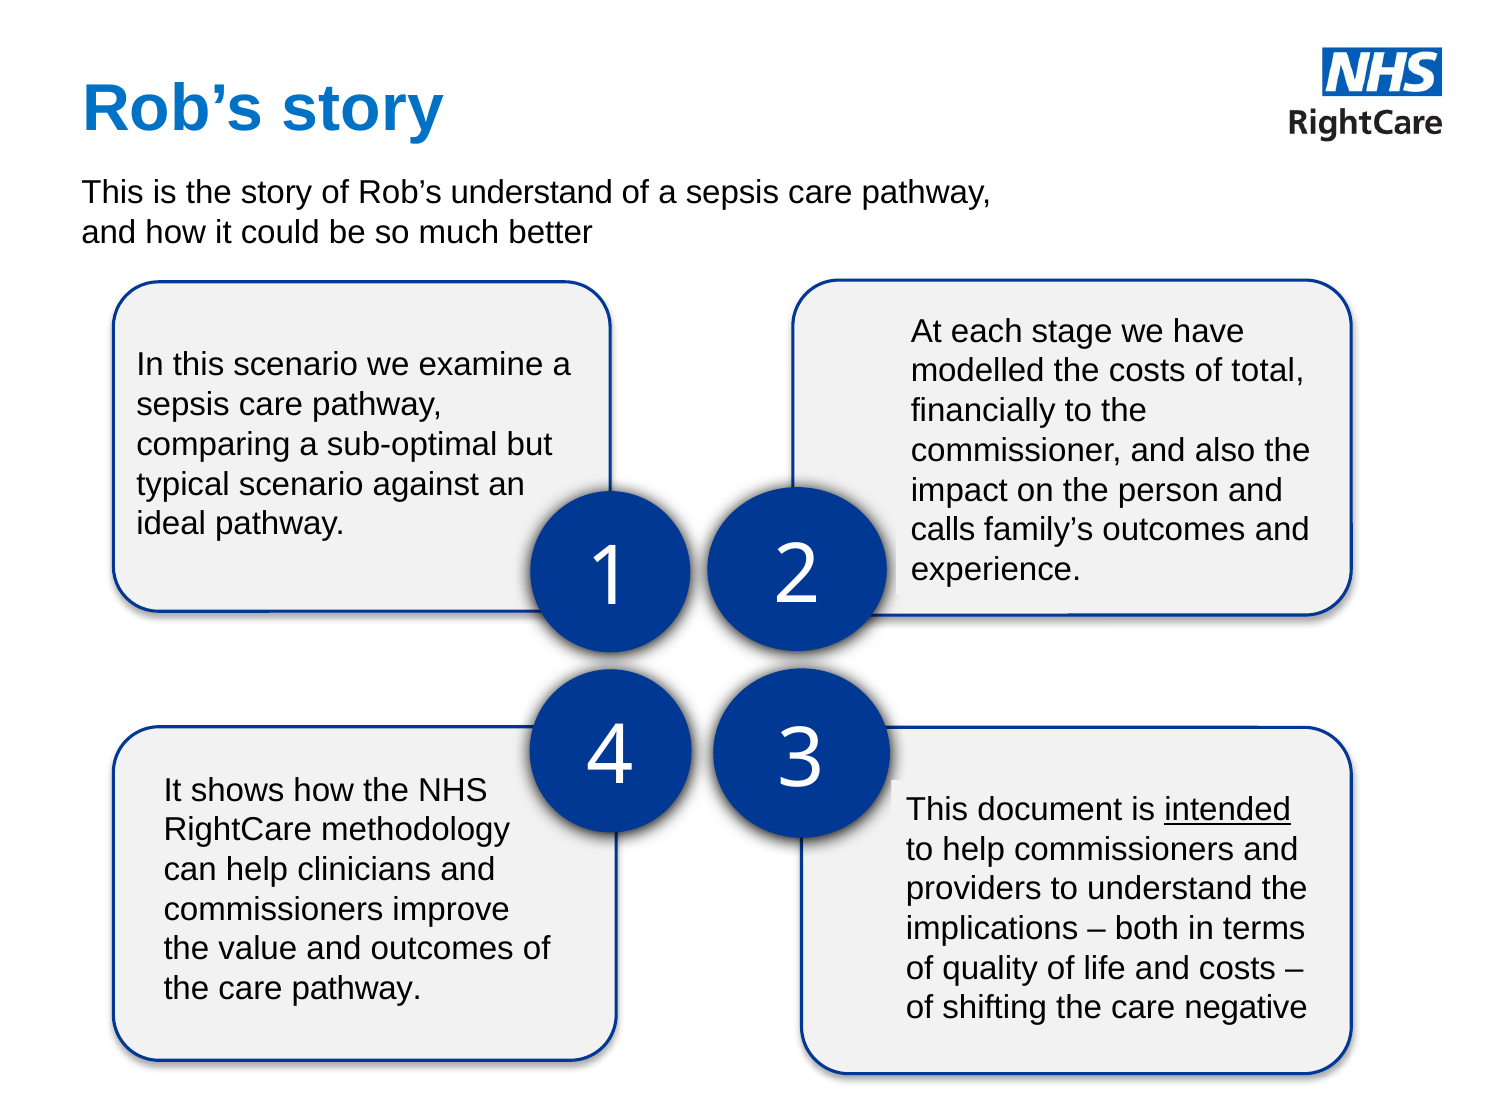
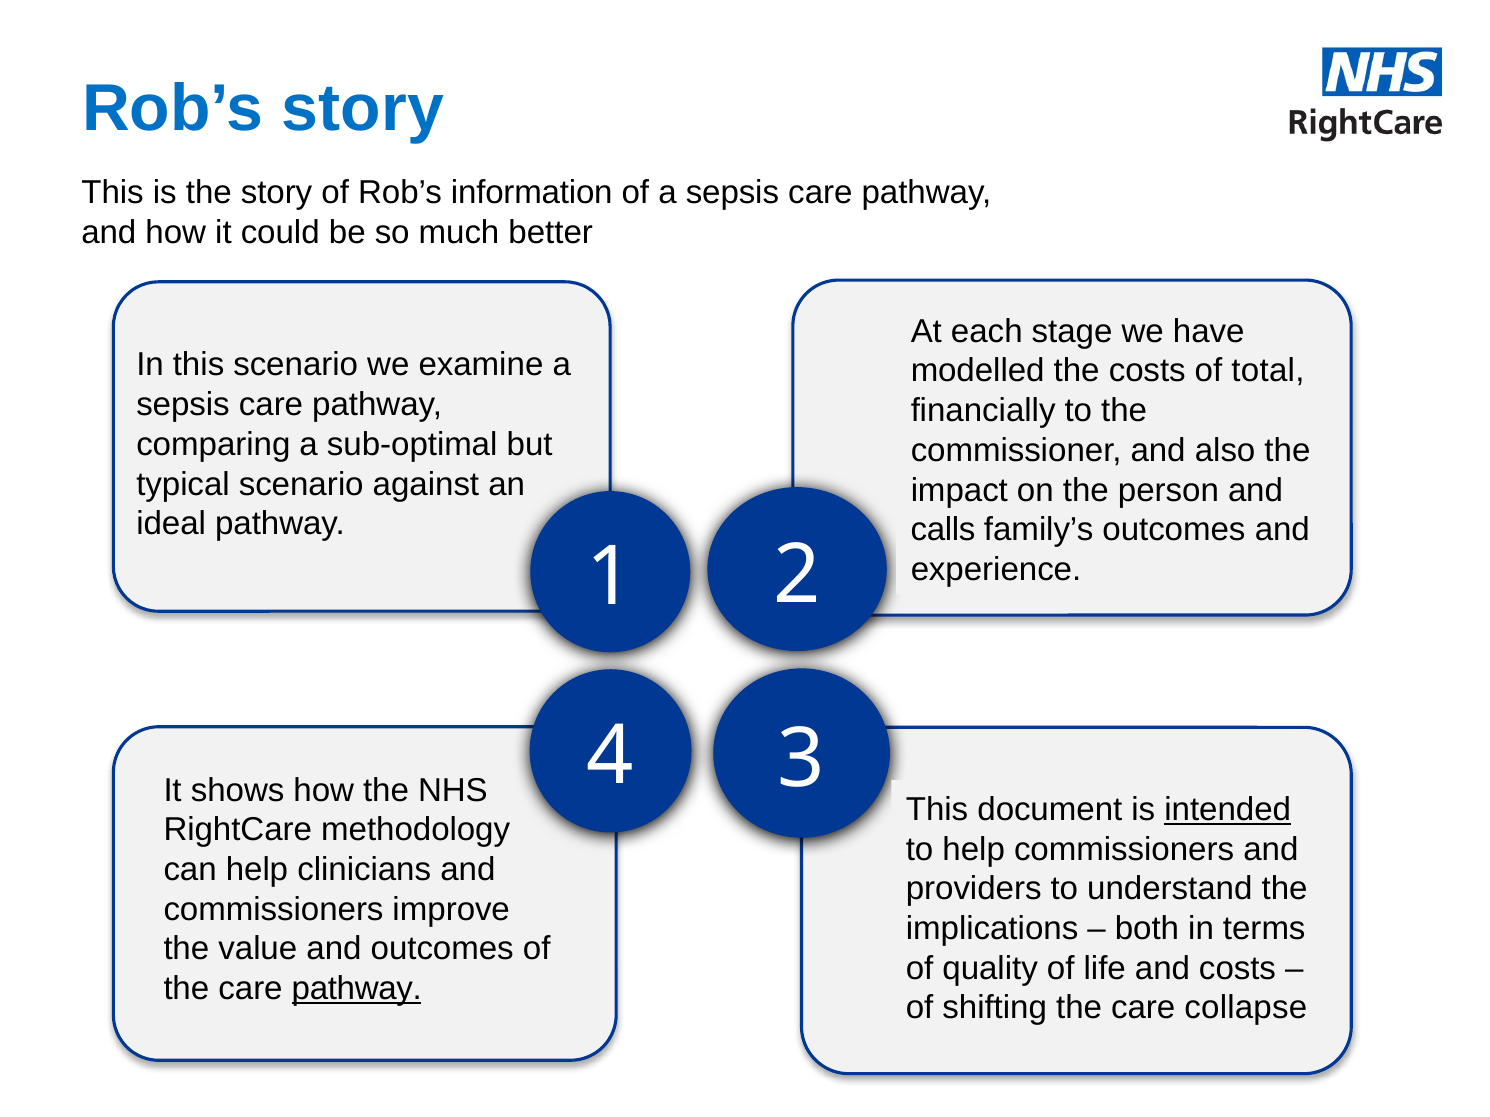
Rob’s understand: understand -> information
pathway at (357, 989) underline: none -> present
negative: negative -> collapse
